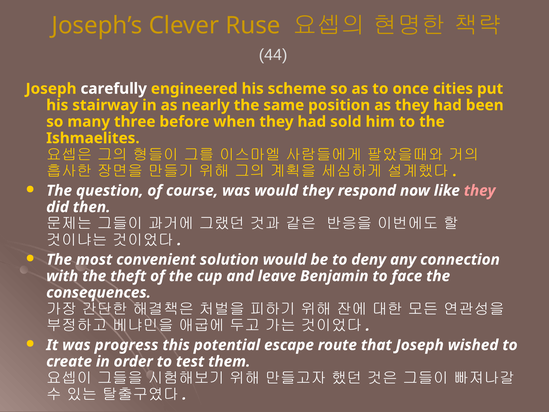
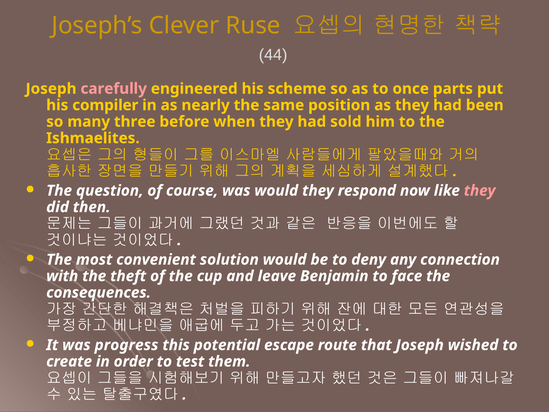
carefully colour: white -> pink
cities: cities -> parts
stairway: stairway -> compiler
